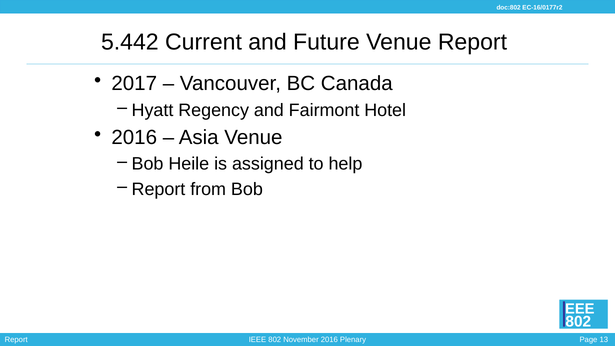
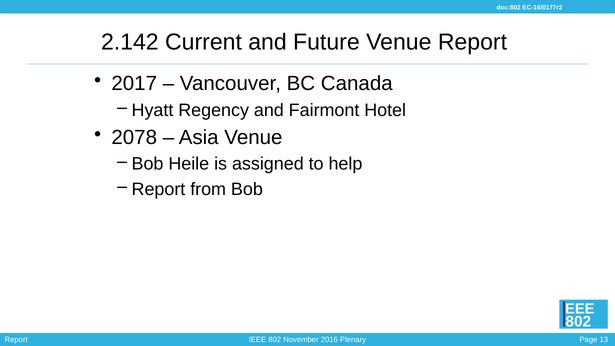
5.442: 5.442 -> 2.142
2016 at (134, 138): 2016 -> 2078
